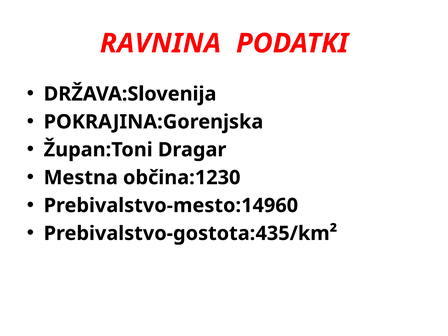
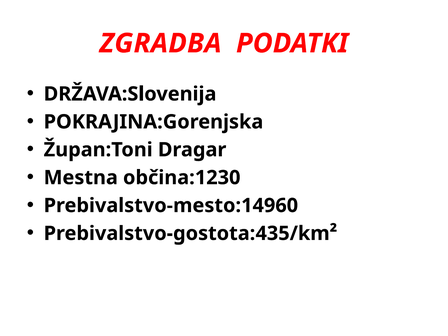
RAVNINA: RAVNINA -> ZGRADBA
